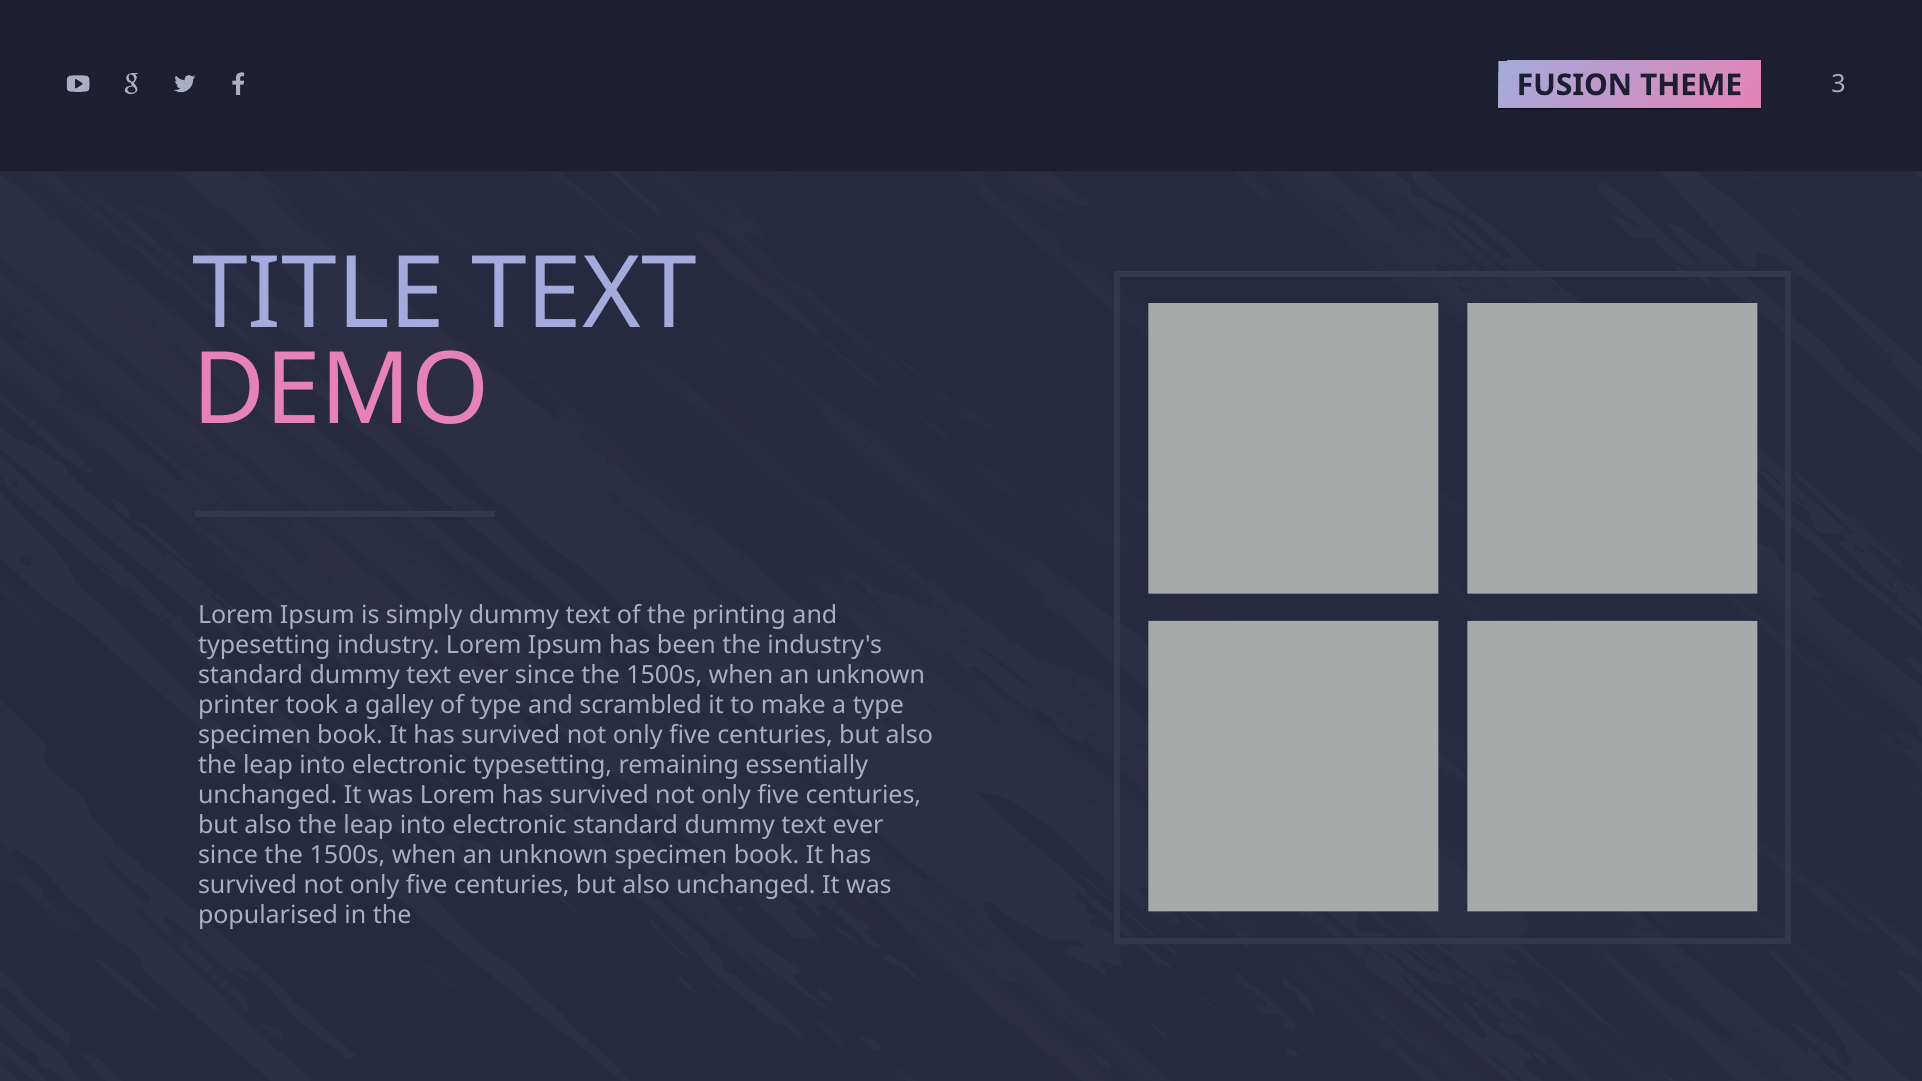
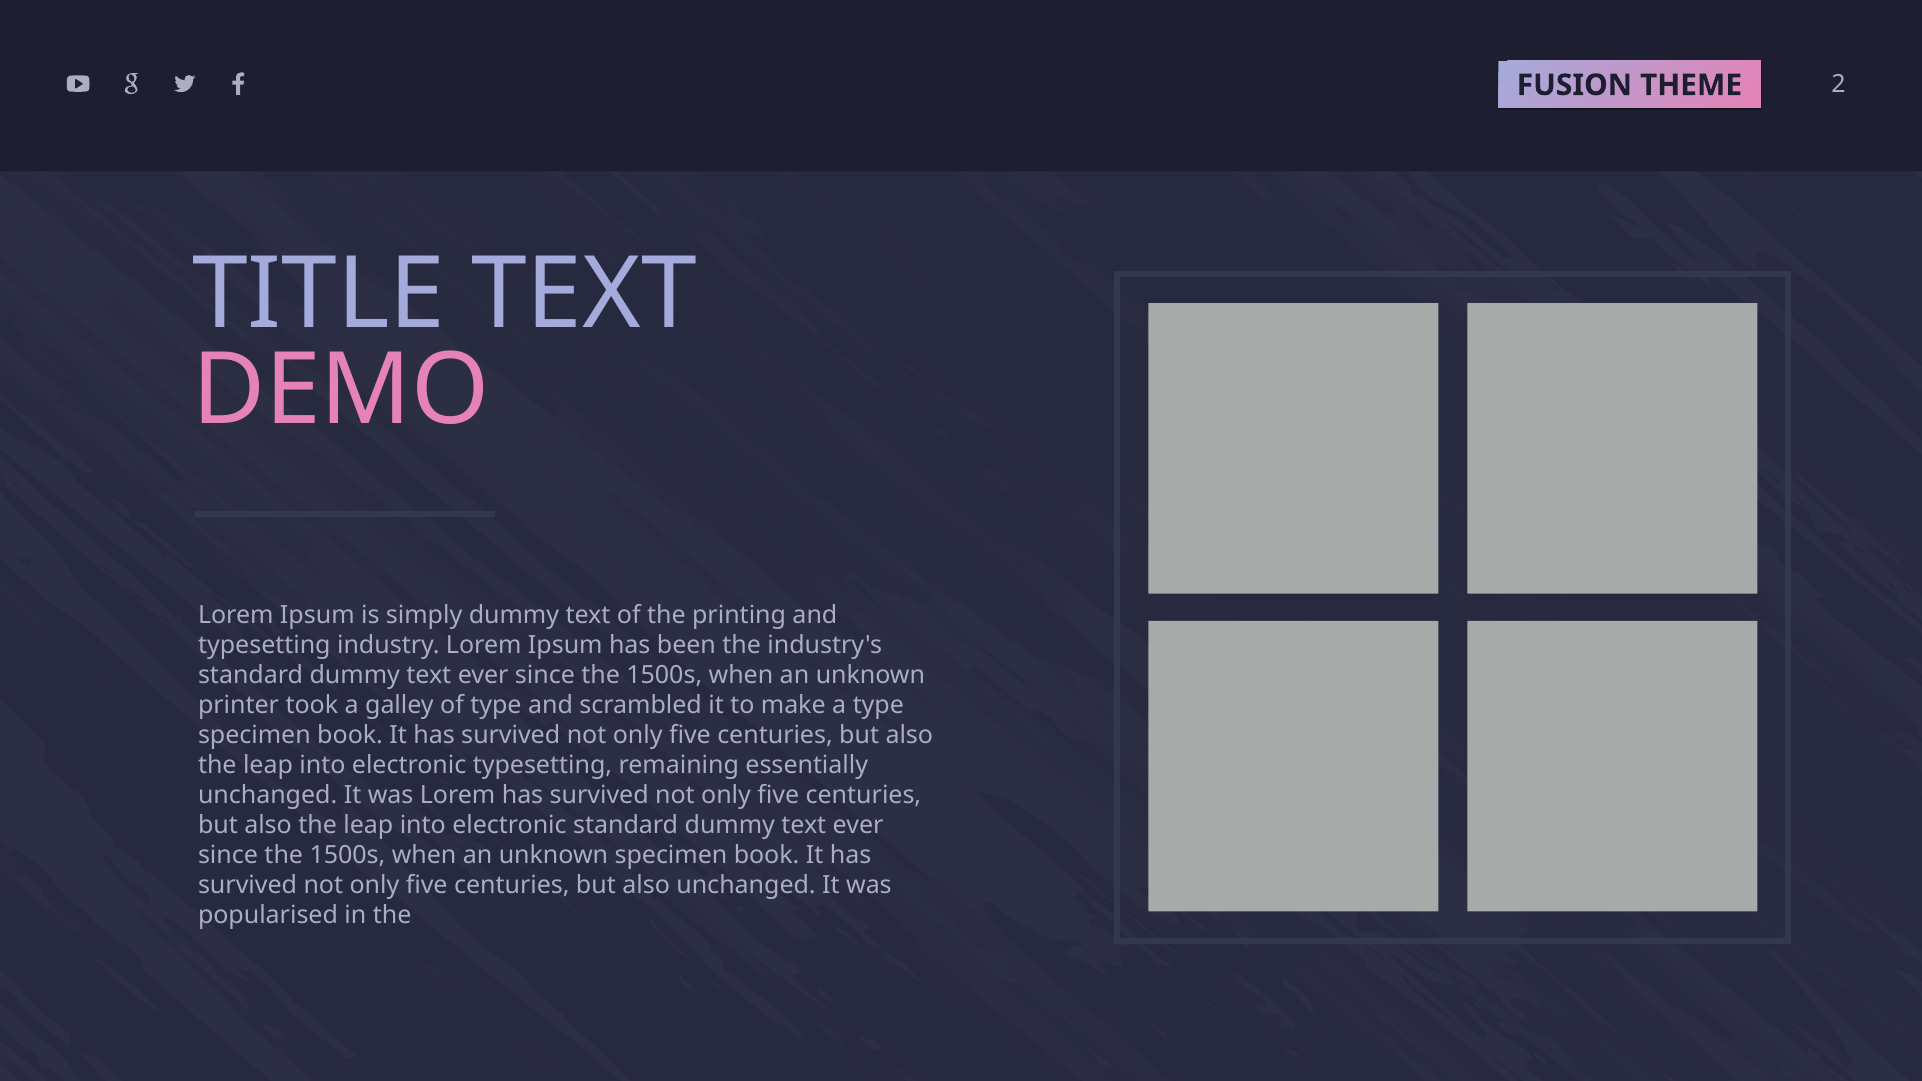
3: 3 -> 2
